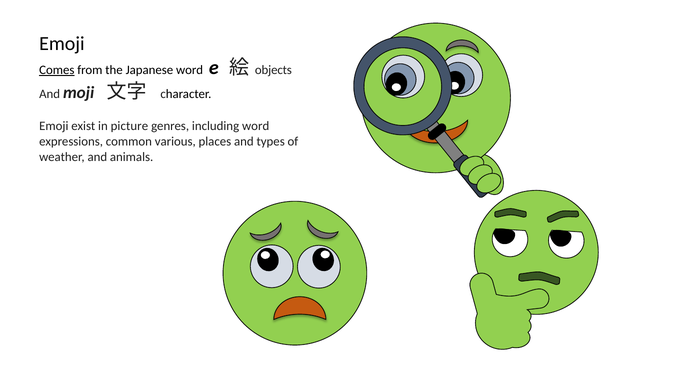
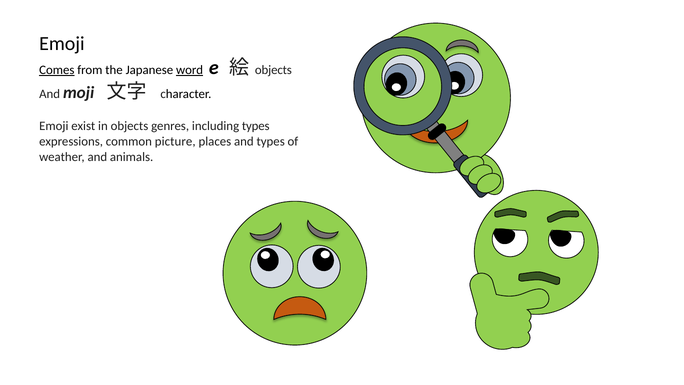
word at (190, 70) underline: none -> present
in picture: picture -> objects
including word: word -> types
various: various -> picture
